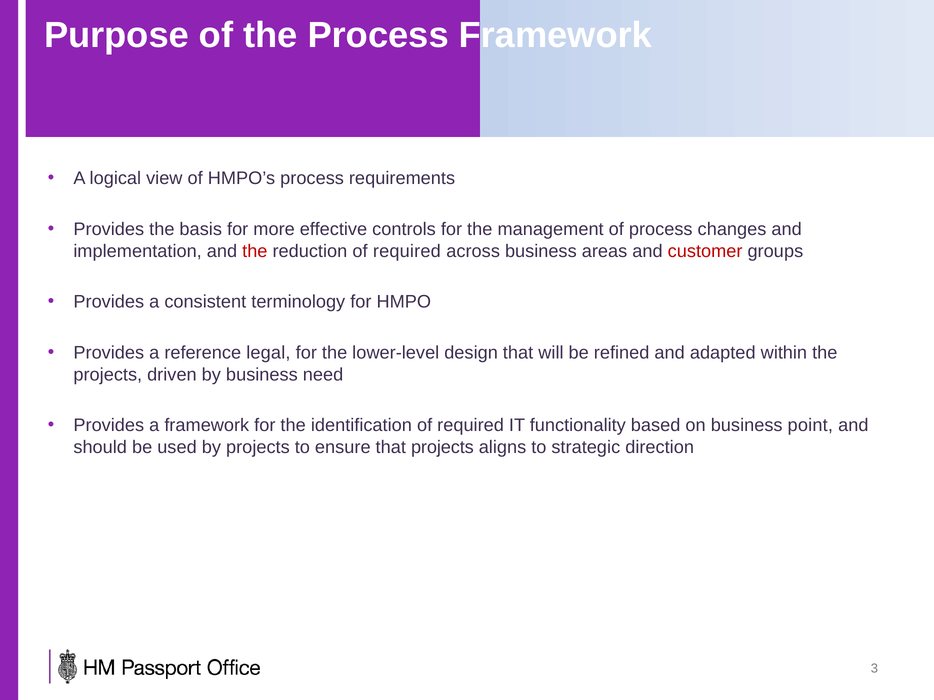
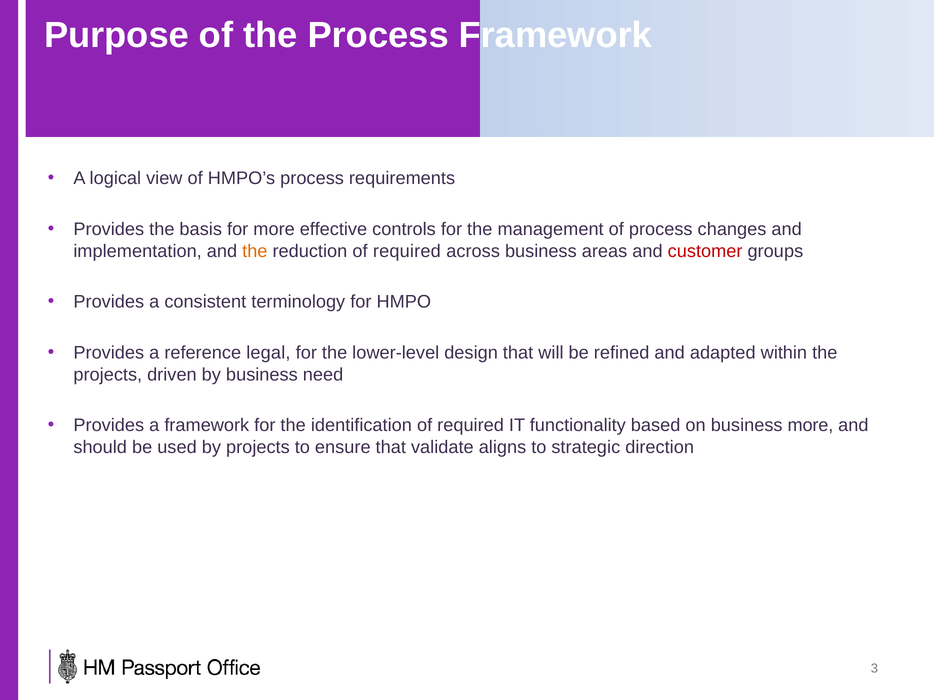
the at (255, 251) colour: red -> orange
business point: point -> more
that projects: projects -> validate
